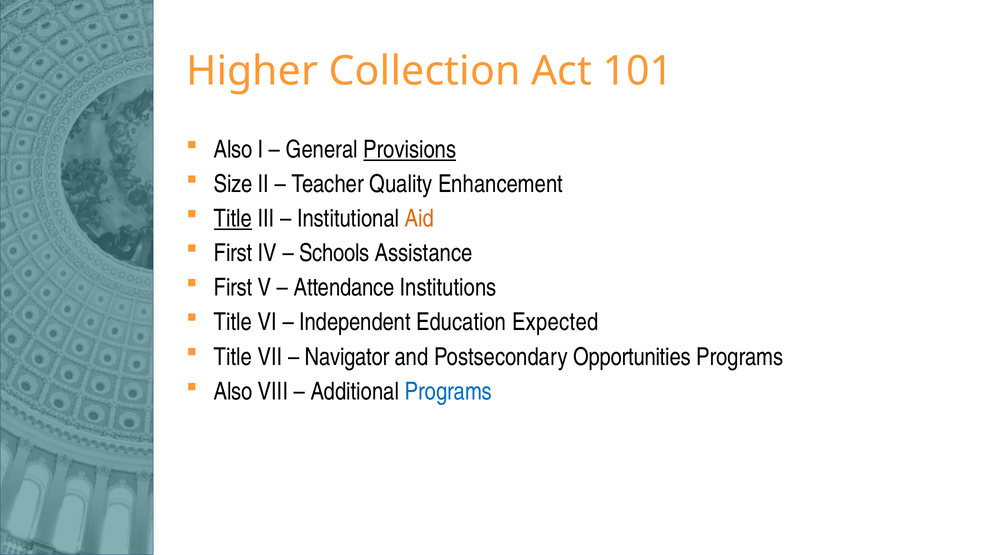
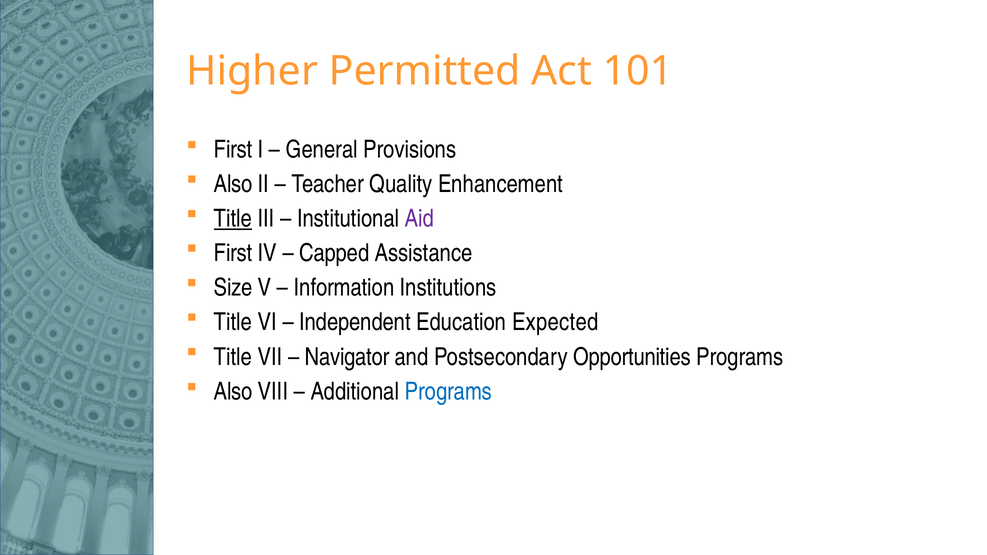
Collection: Collection -> Permitted
Also at (233, 150): Also -> First
Provisions underline: present -> none
Size at (233, 184): Size -> Also
Aid colour: orange -> purple
Schools: Schools -> Capped
First at (233, 288): First -> Size
Attendance: Attendance -> Information
